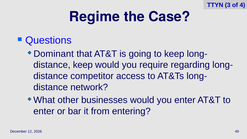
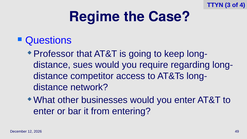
Dominant: Dominant -> Professor
keep at (83, 65): keep -> sues
